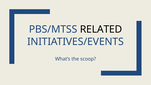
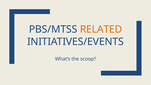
RELATED colour: black -> orange
